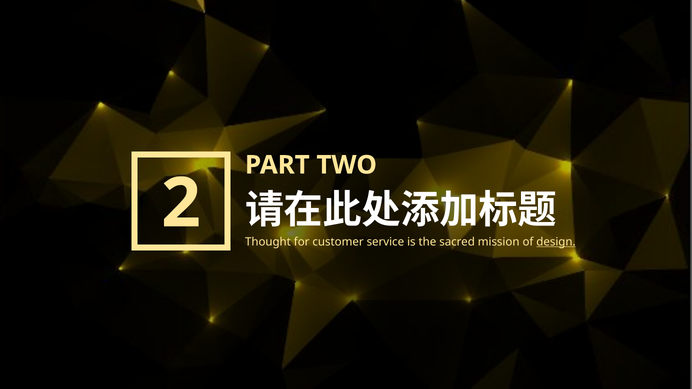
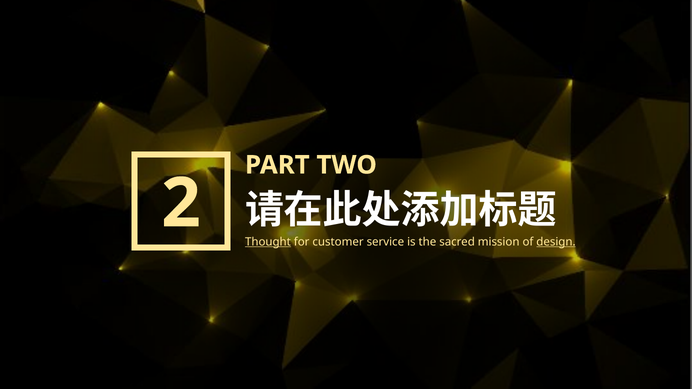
Thought underline: none -> present
